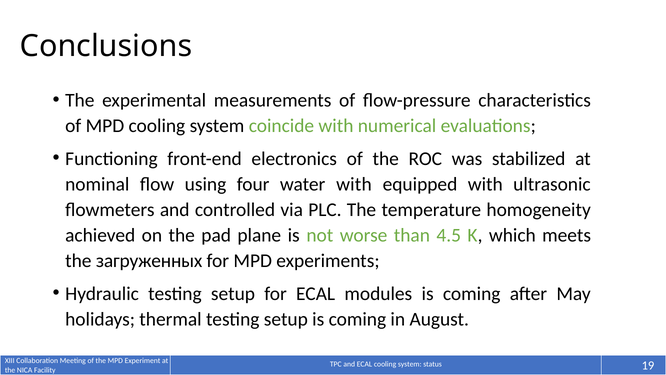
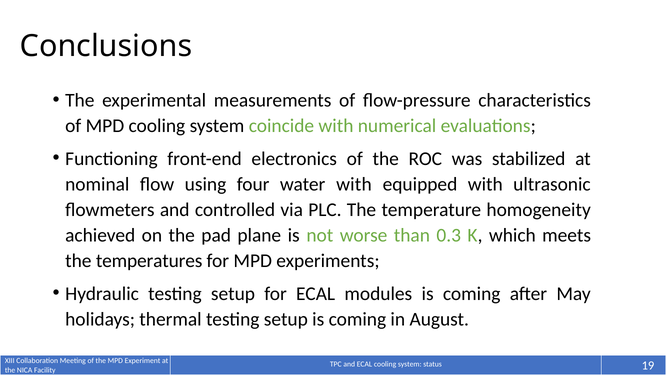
4.5: 4.5 -> 0.3
загруженных: загруженных -> temperatures
